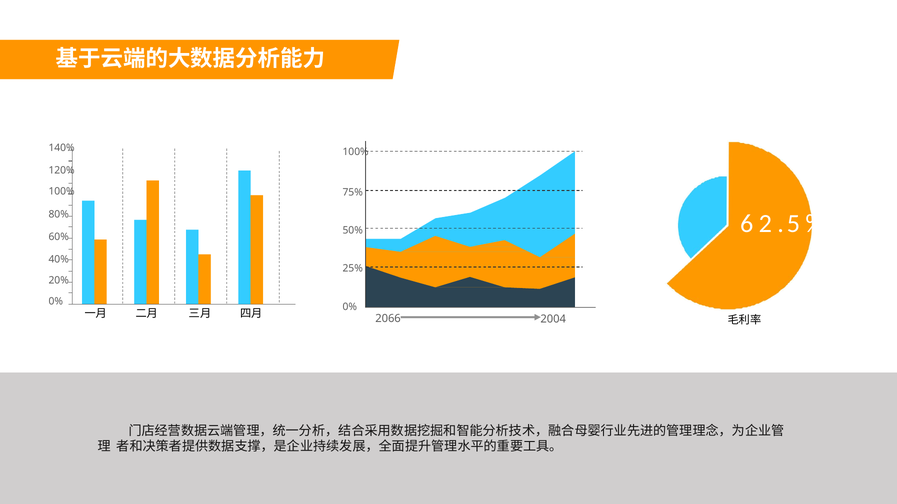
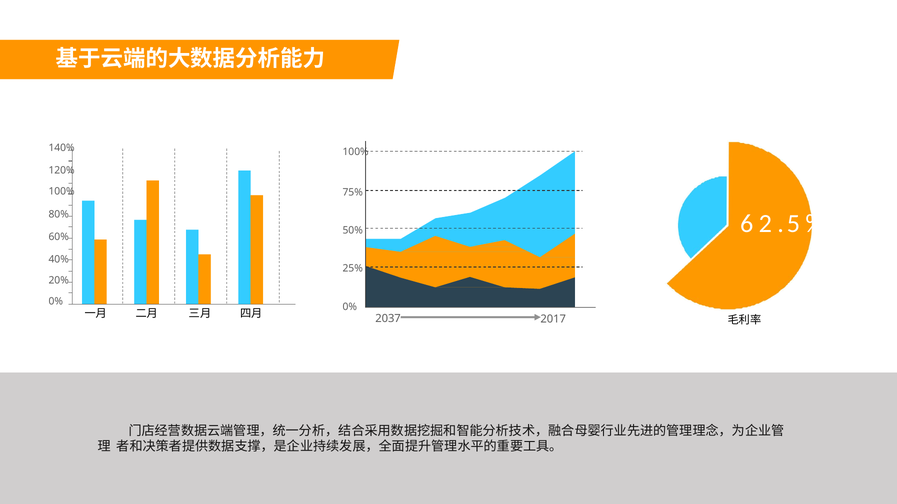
2066: 2066 -> 2037
2004: 2004 -> 2017
